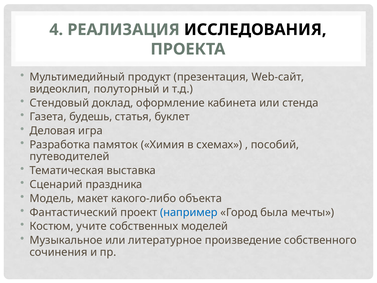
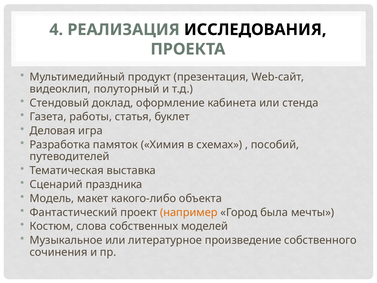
будешь: будешь -> работы
например colour: blue -> orange
учите: учите -> слова
